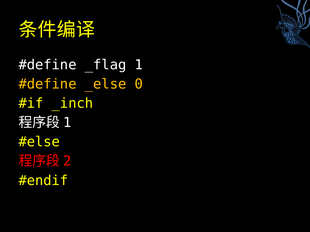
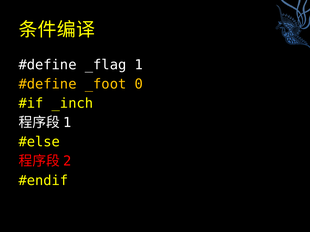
_else: _else -> _foot
